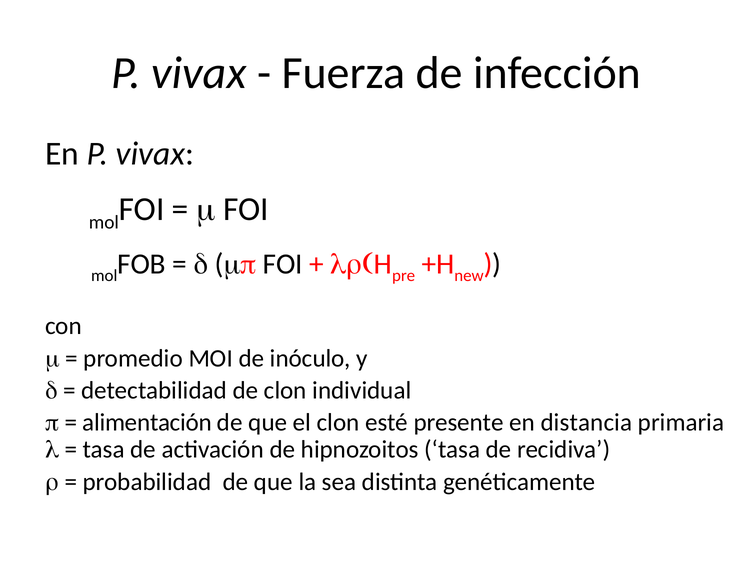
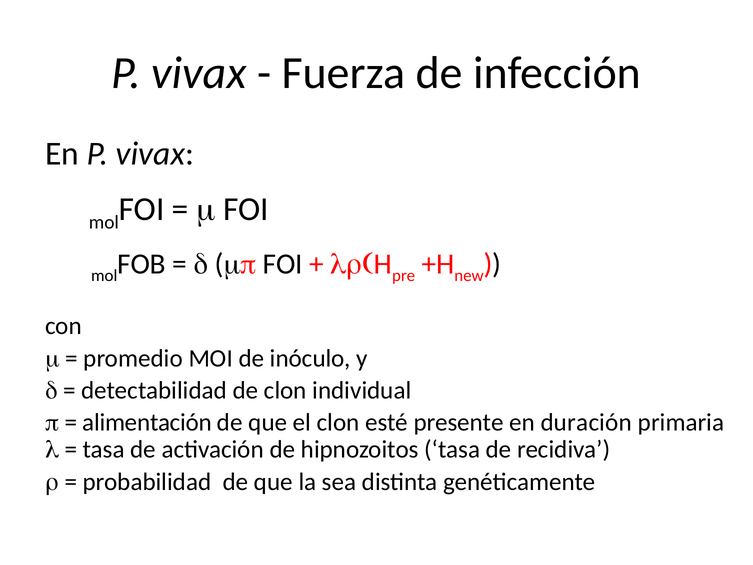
distancia: distancia -> duración
